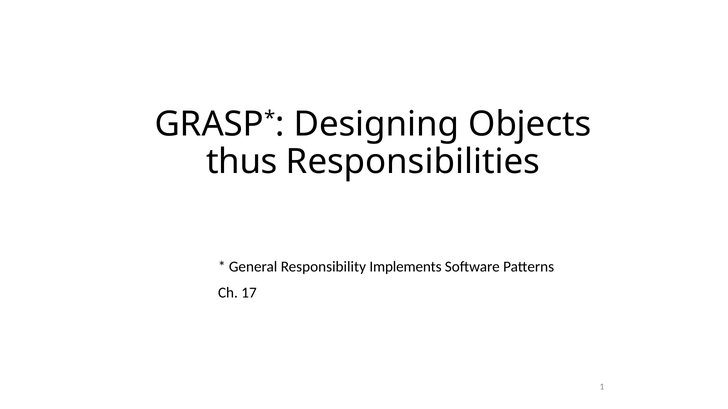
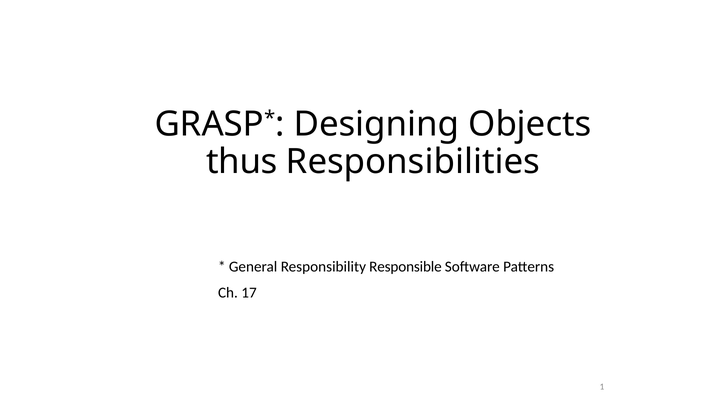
Implements: Implements -> Responsible
